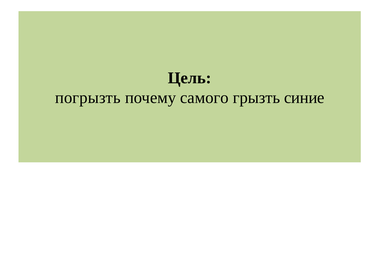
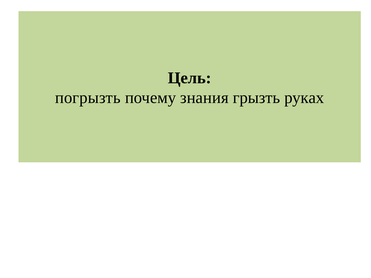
самого: самого -> знания
синие: синие -> руках
